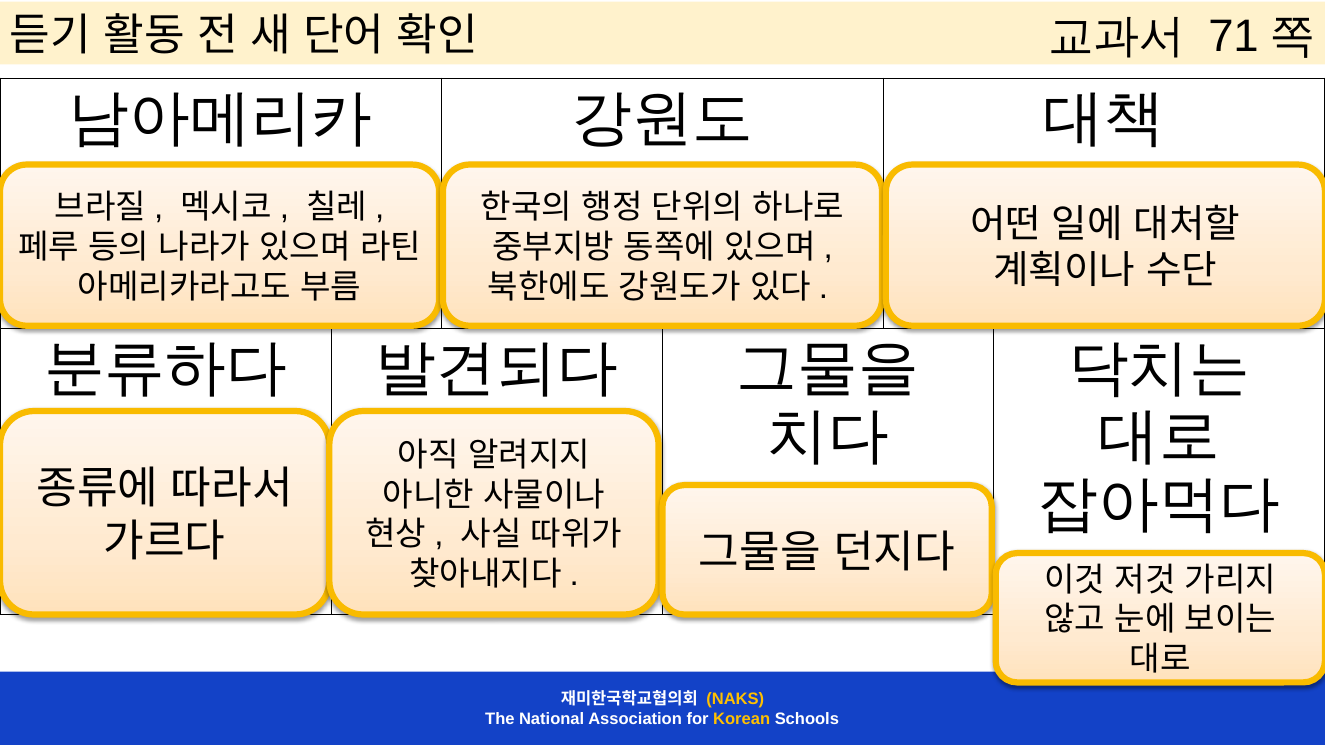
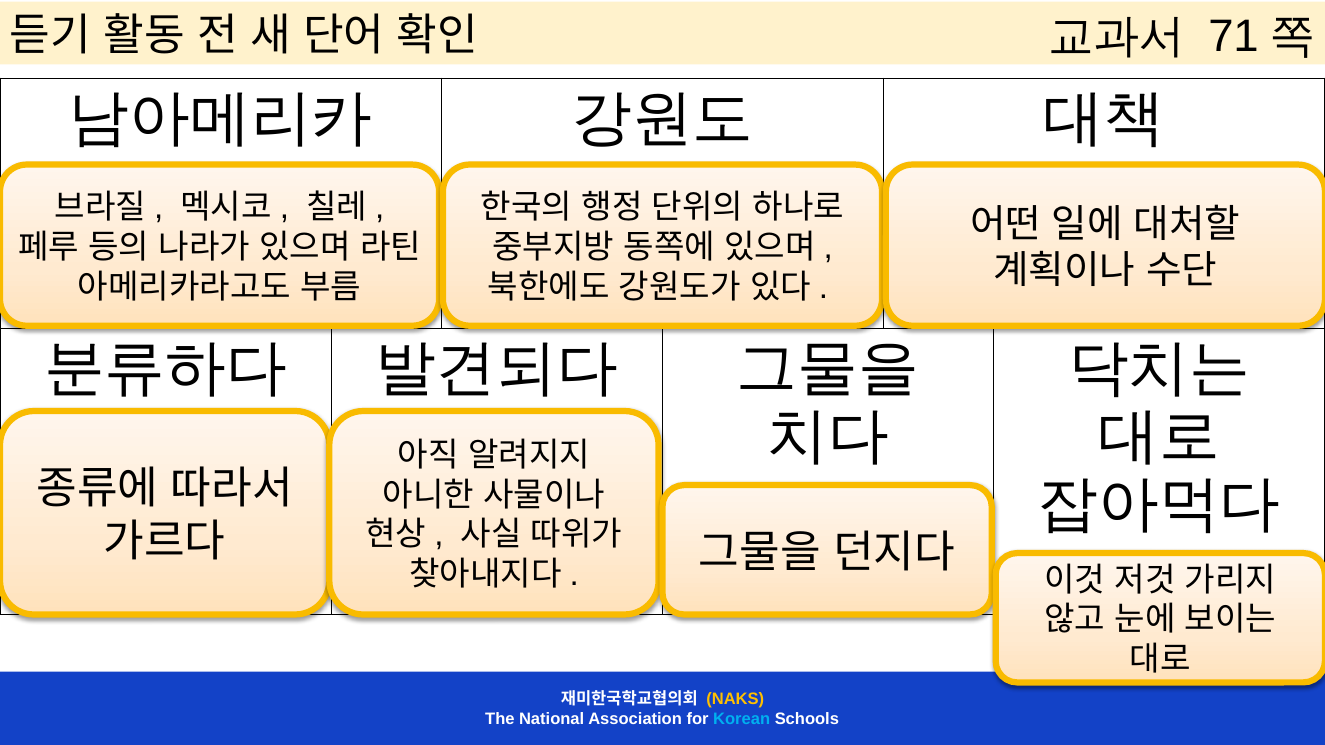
Korean colour: yellow -> light blue
